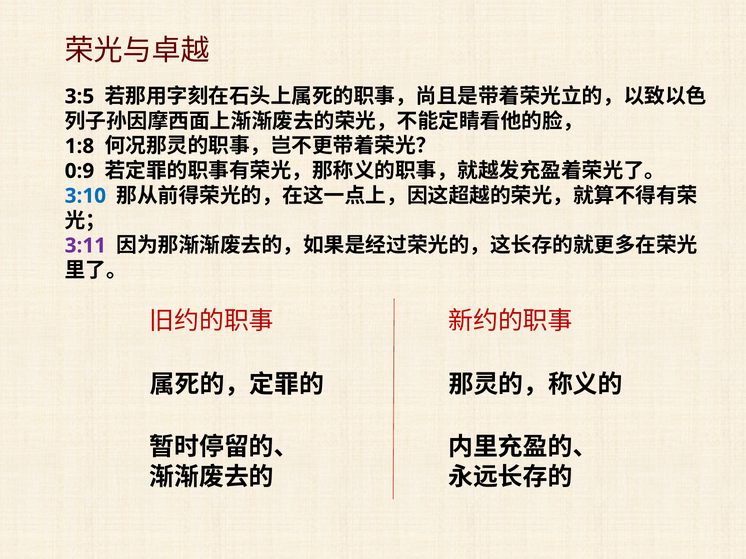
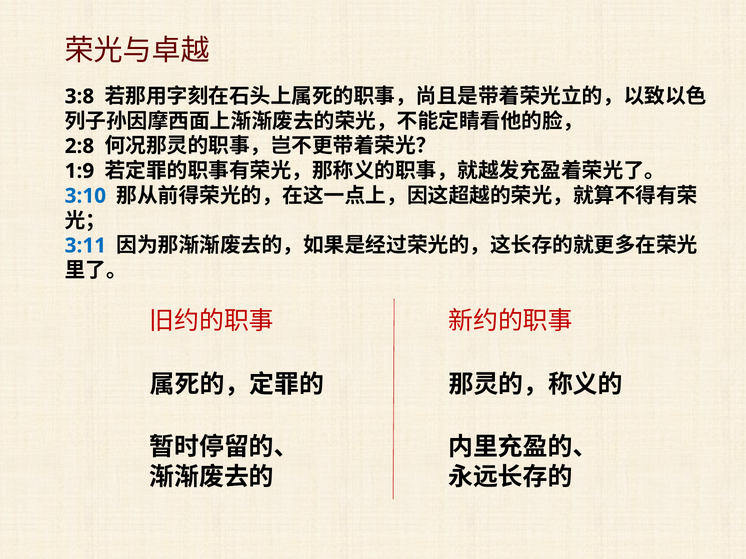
3:5: 3:5 -> 3:8
1:8: 1:8 -> 2:8
0:9: 0:9 -> 1:9
3:11 colour: purple -> blue
